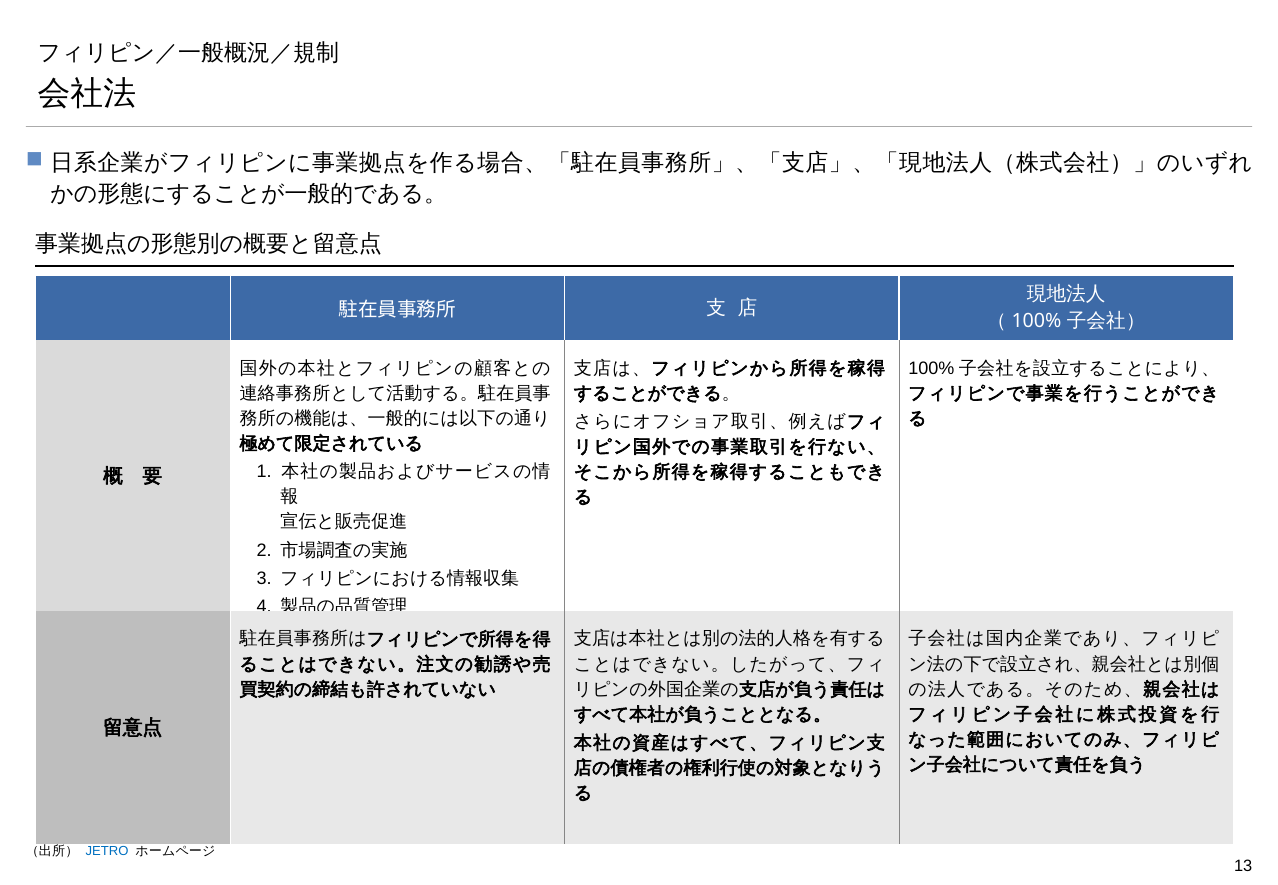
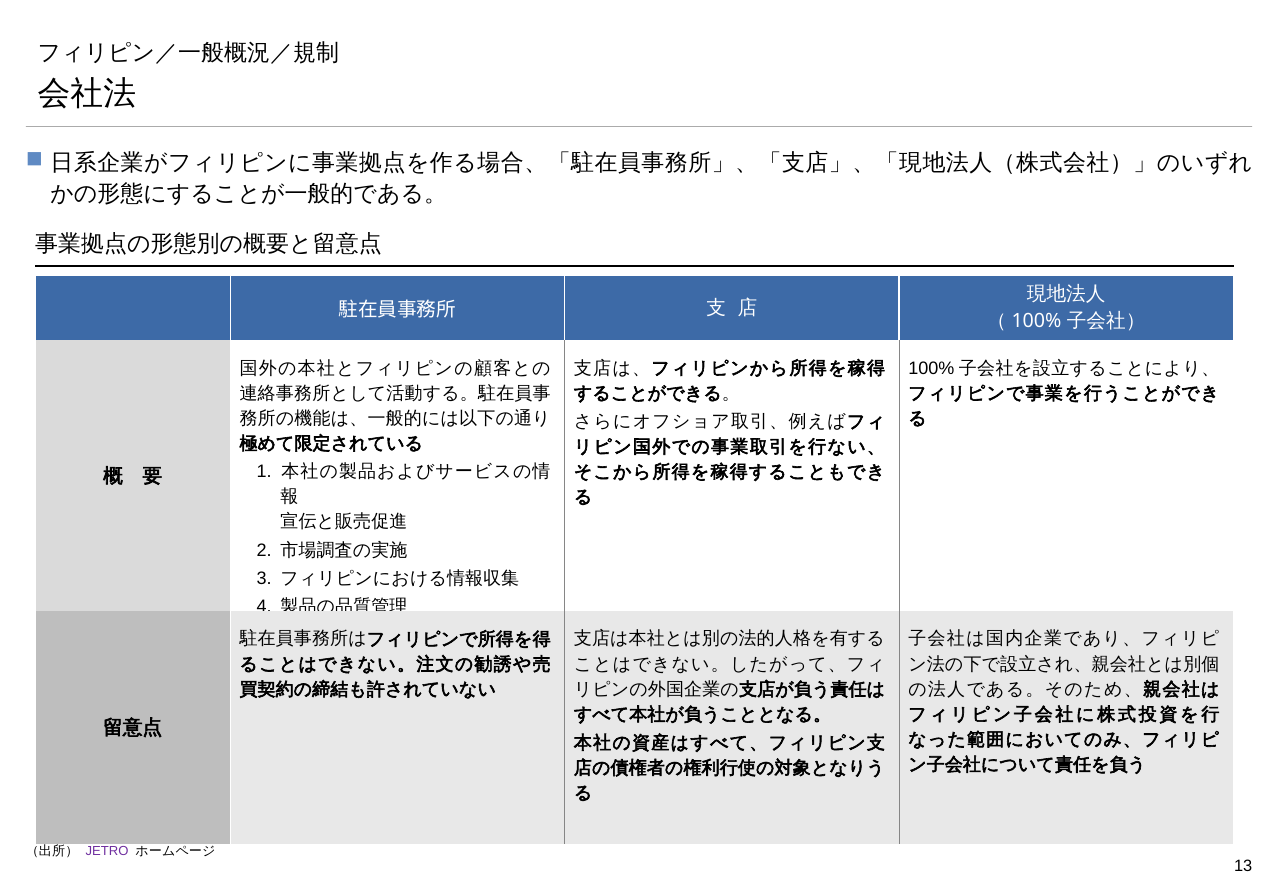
JETRO colour: blue -> purple
